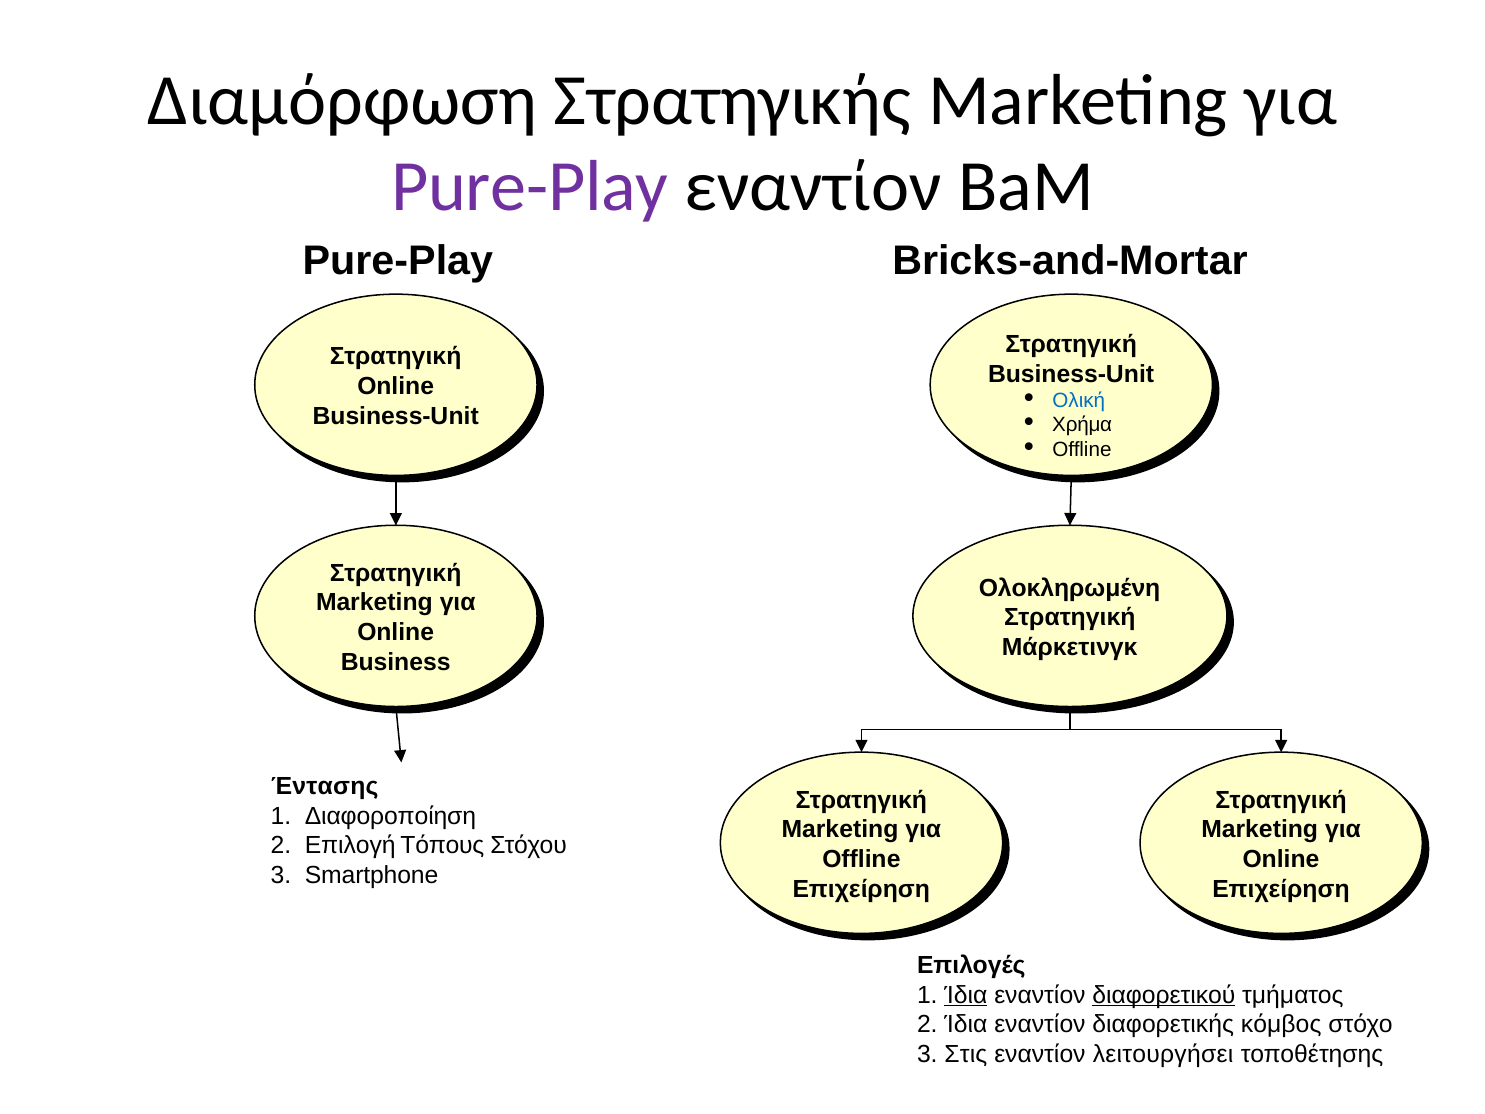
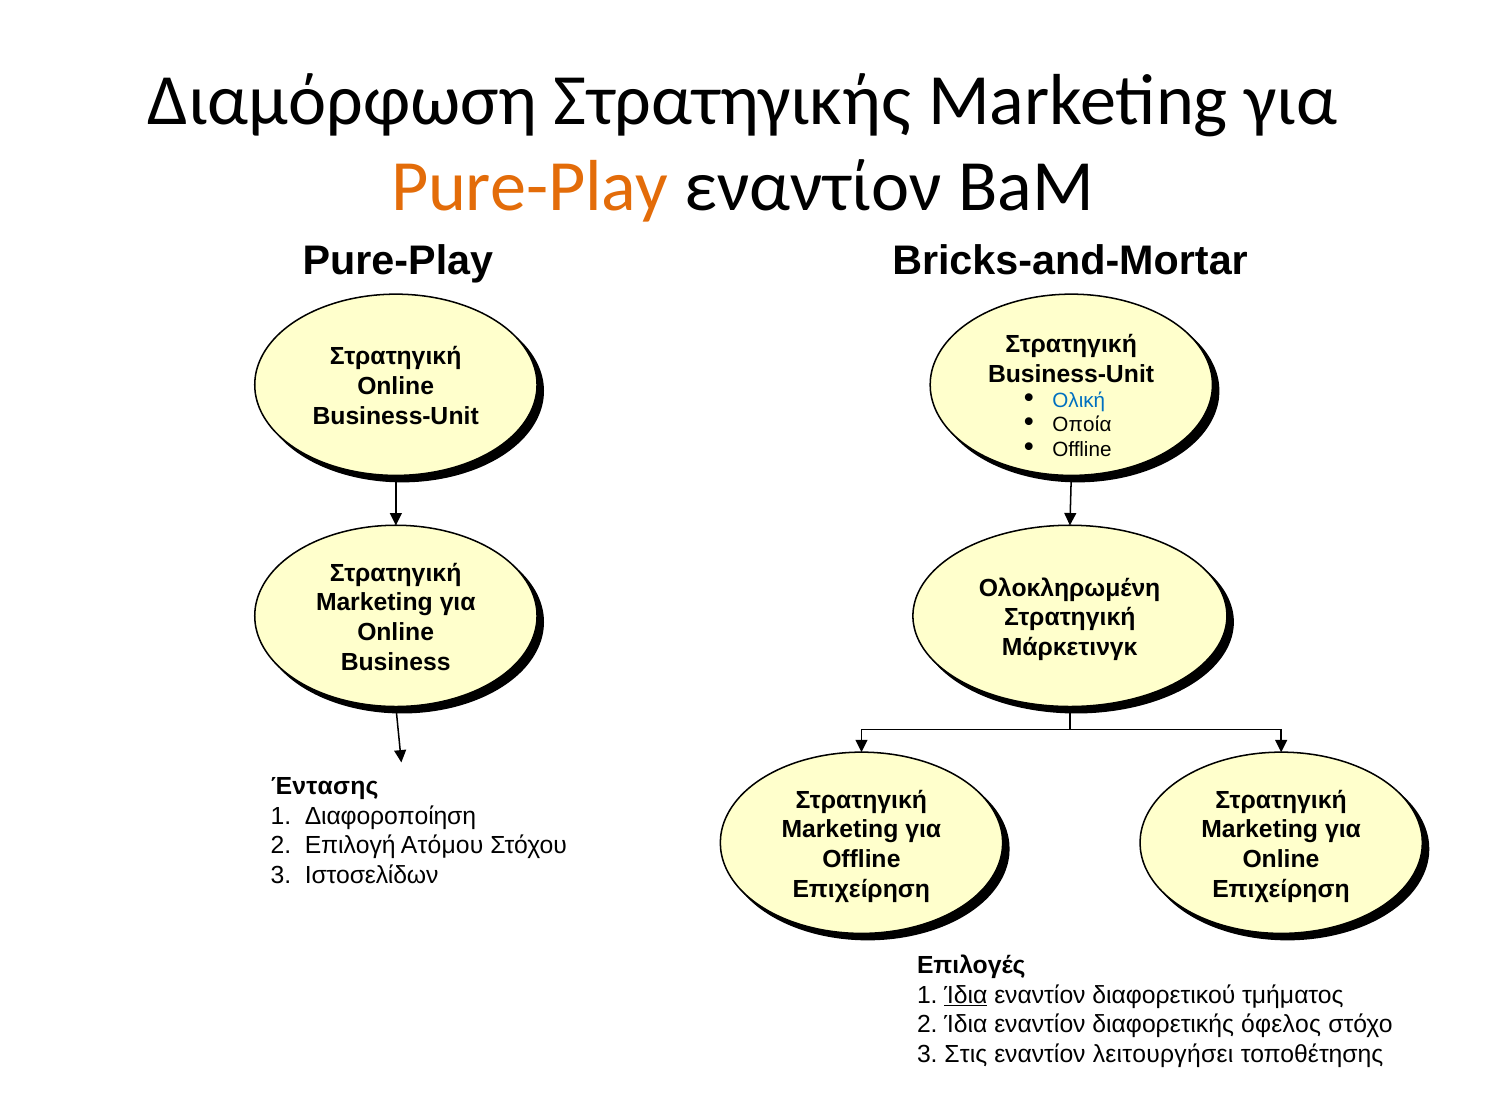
Pure-Play at (530, 187) colour: purple -> orange
Χρήμα: Χρήμα -> Οποία
Τόπους: Τόπους -> Ατόμου
Smartphone: Smartphone -> Ιστοσελίδων
διαφορετικού underline: present -> none
κόμβος: κόμβος -> όφελος
